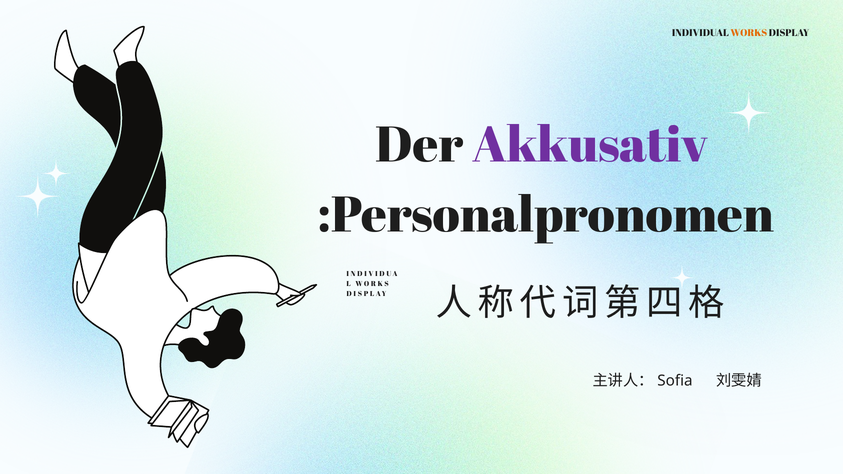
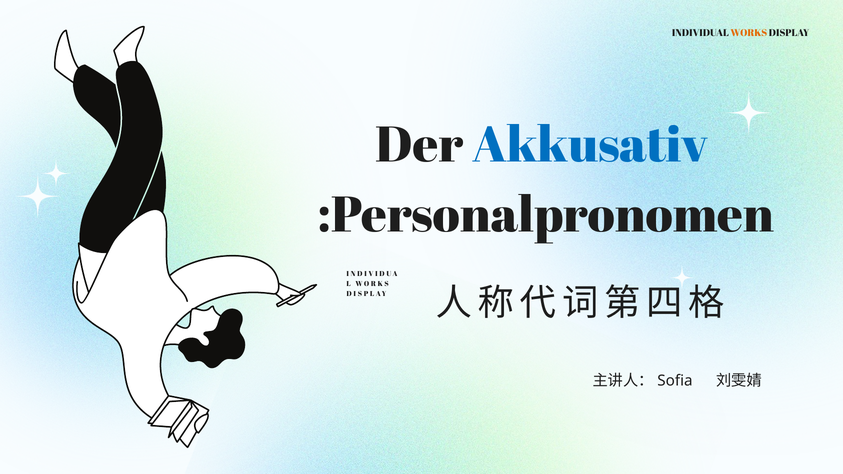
Akkusativ colour: purple -> blue
